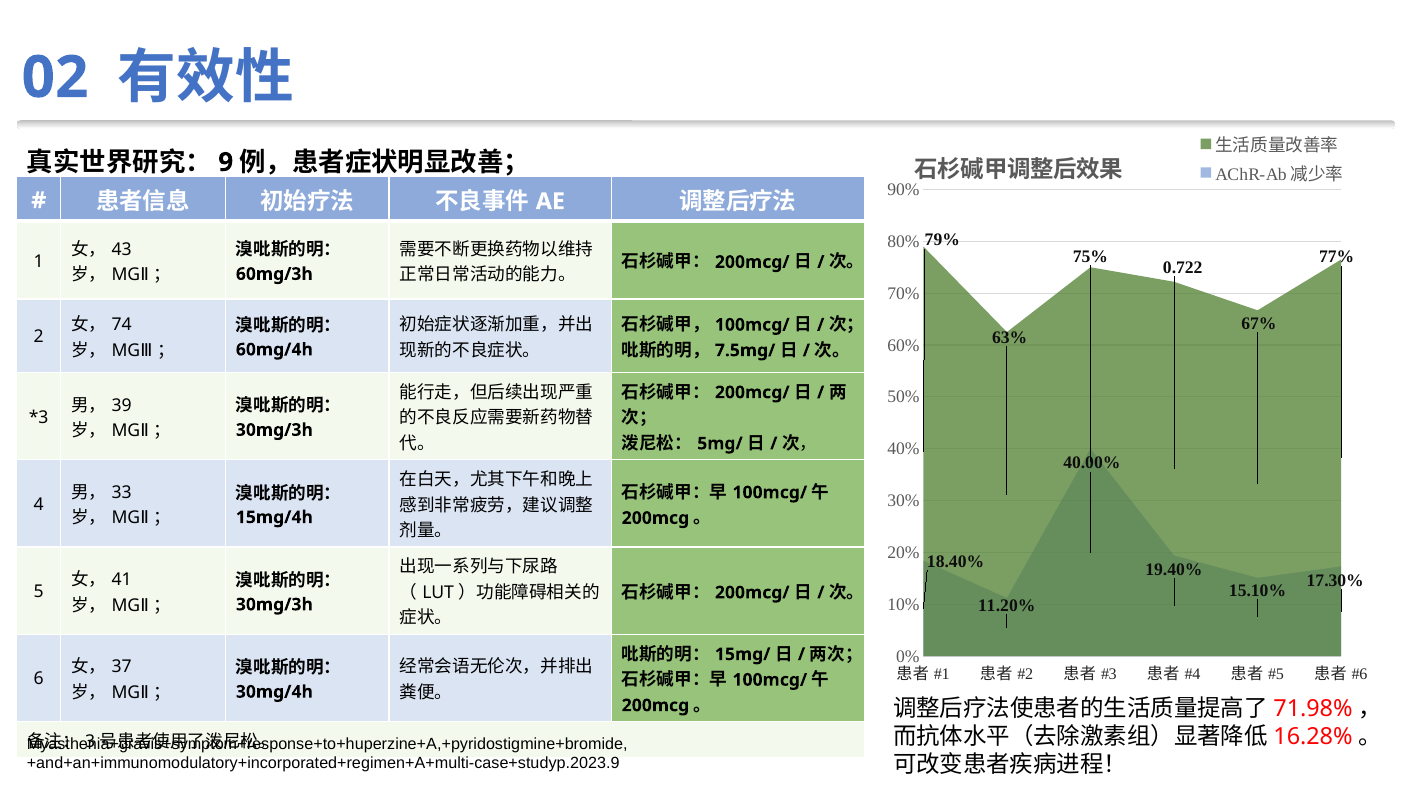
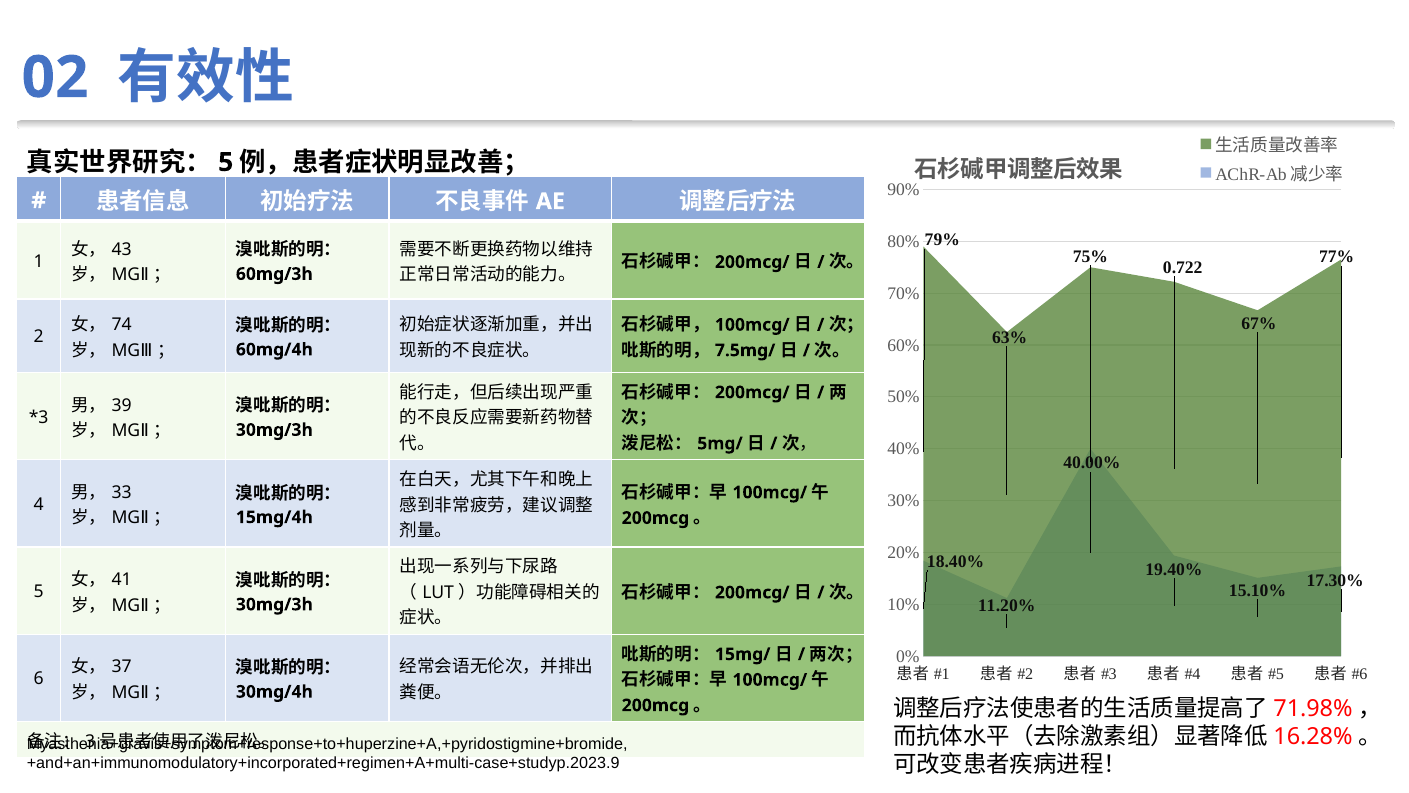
9 at (226, 162): 9 -> 5
